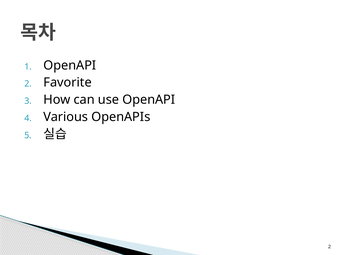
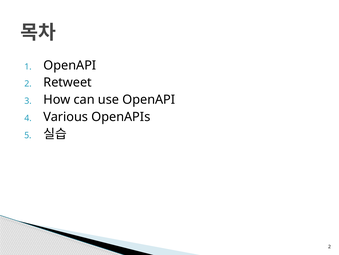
Favorite: Favorite -> Retweet
